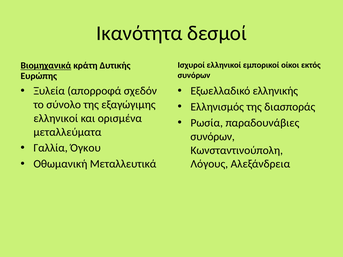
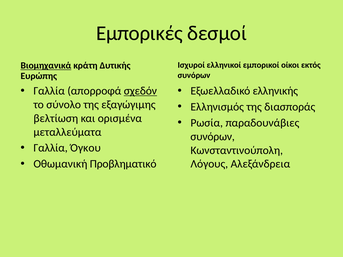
Ικανότητα: Ικανότητα -> Εμπορικές
Ξυλεία at (49, 91): Ξυλεία -> Γαλλία
σχεδόν underline: none -> present
ελληνικοί at (56, 118): ελληνικοί -> βελτίωση
Μεταλλευτικά: Μεταλλευτικά -> Προβληματικό
